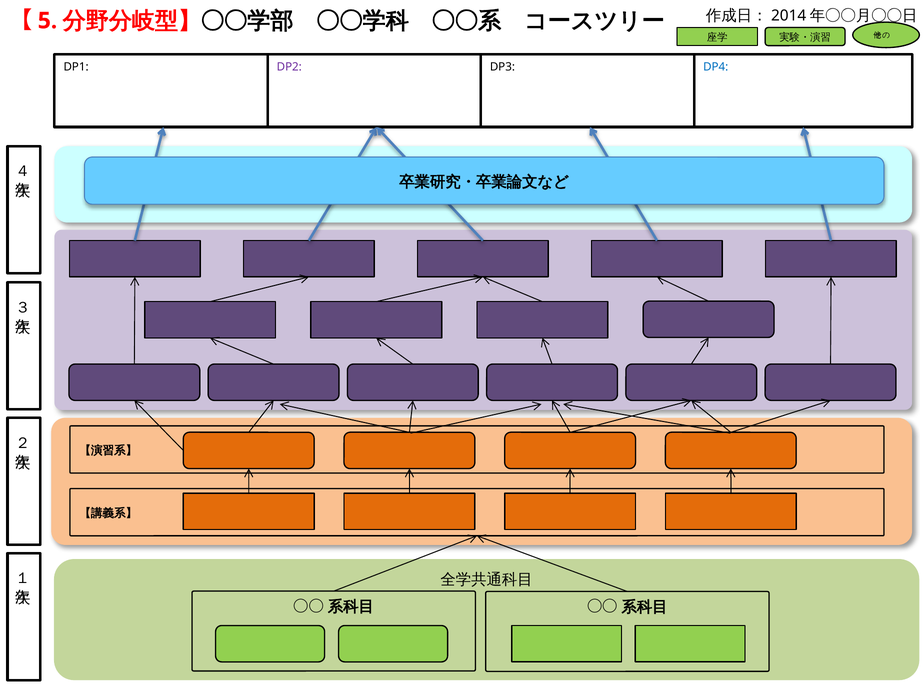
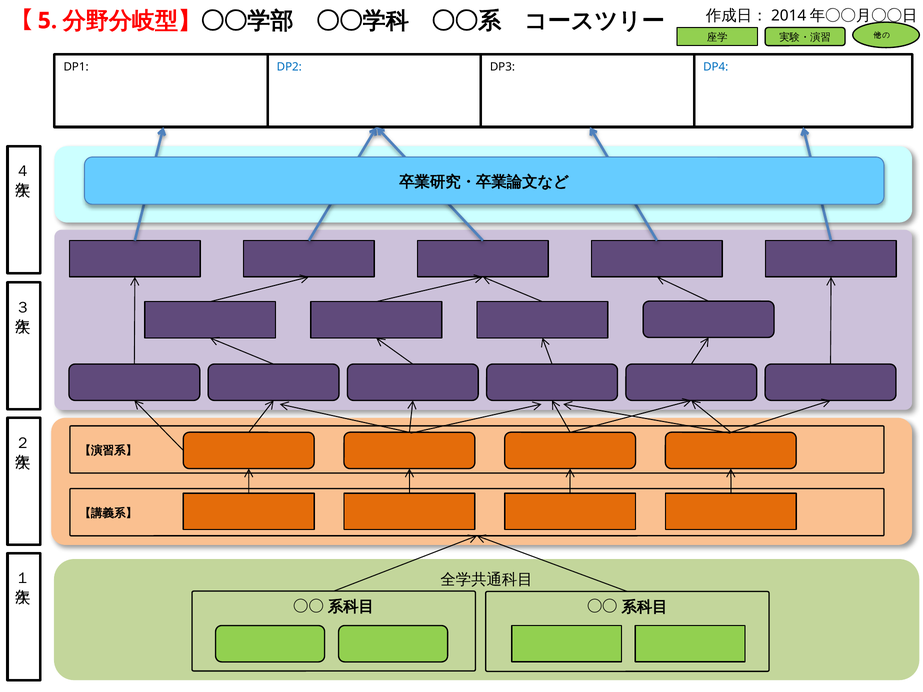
DP2 colour: purple -> blue
